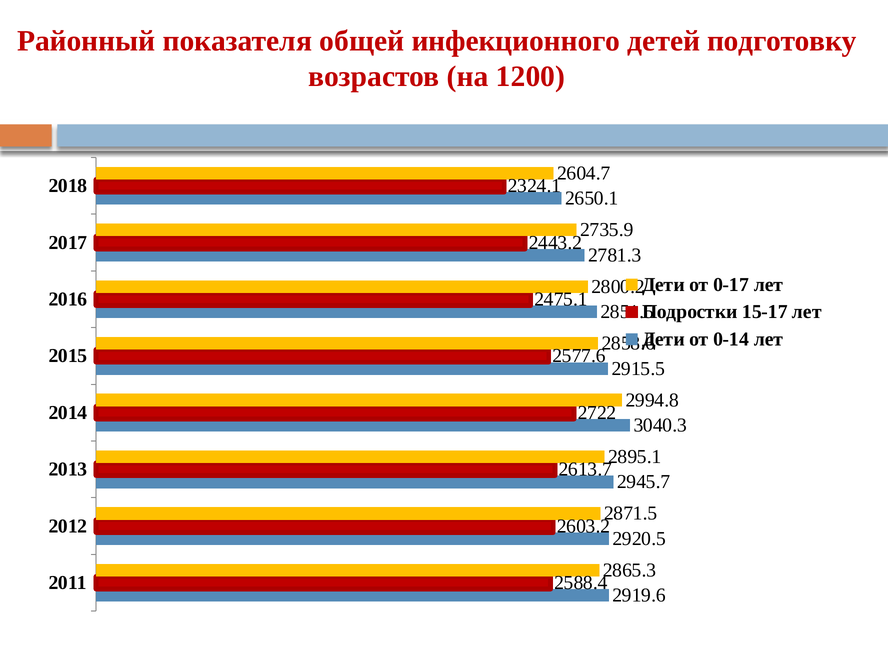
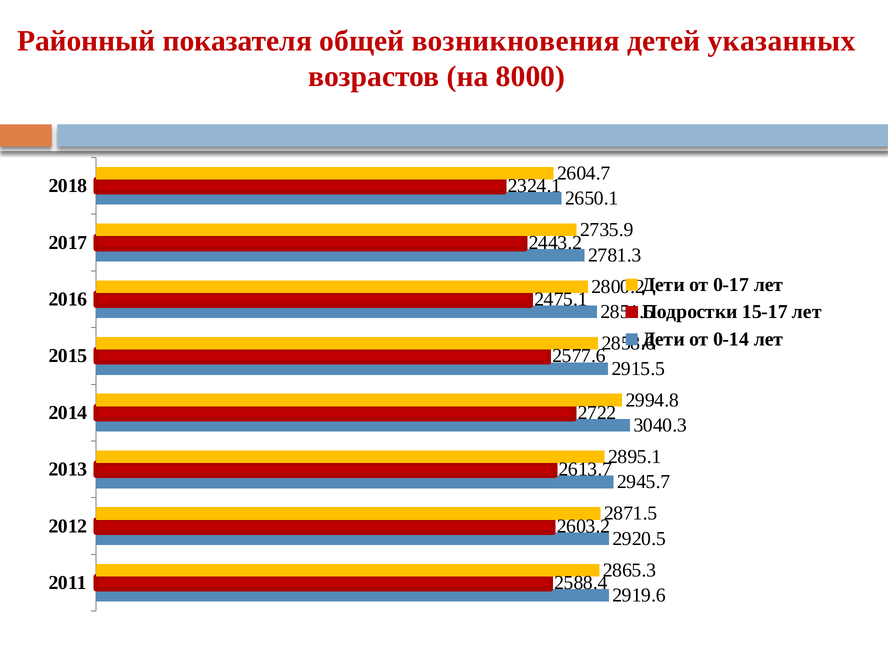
инфекционного: инфекционного -> возникновения
подготовку: подготовку -> указанных
1200: 1200 -> 8000
